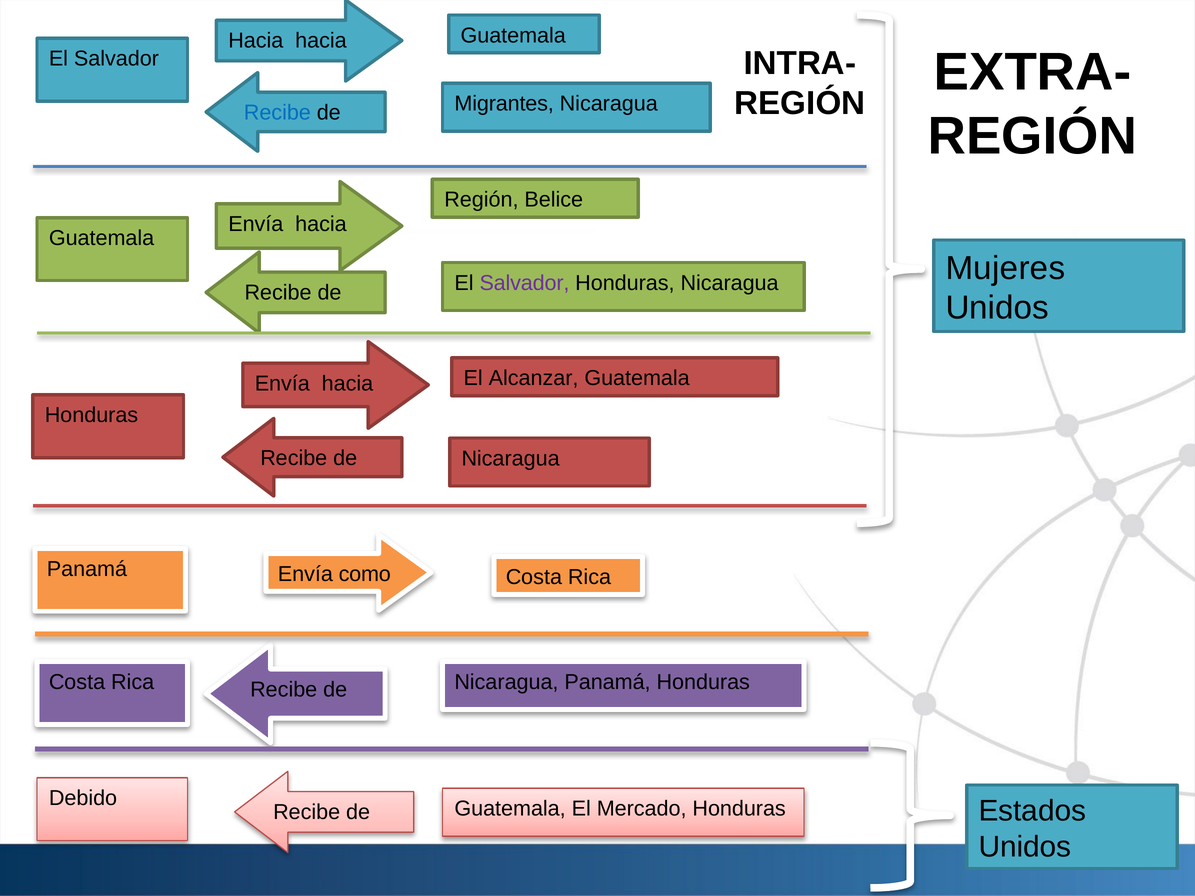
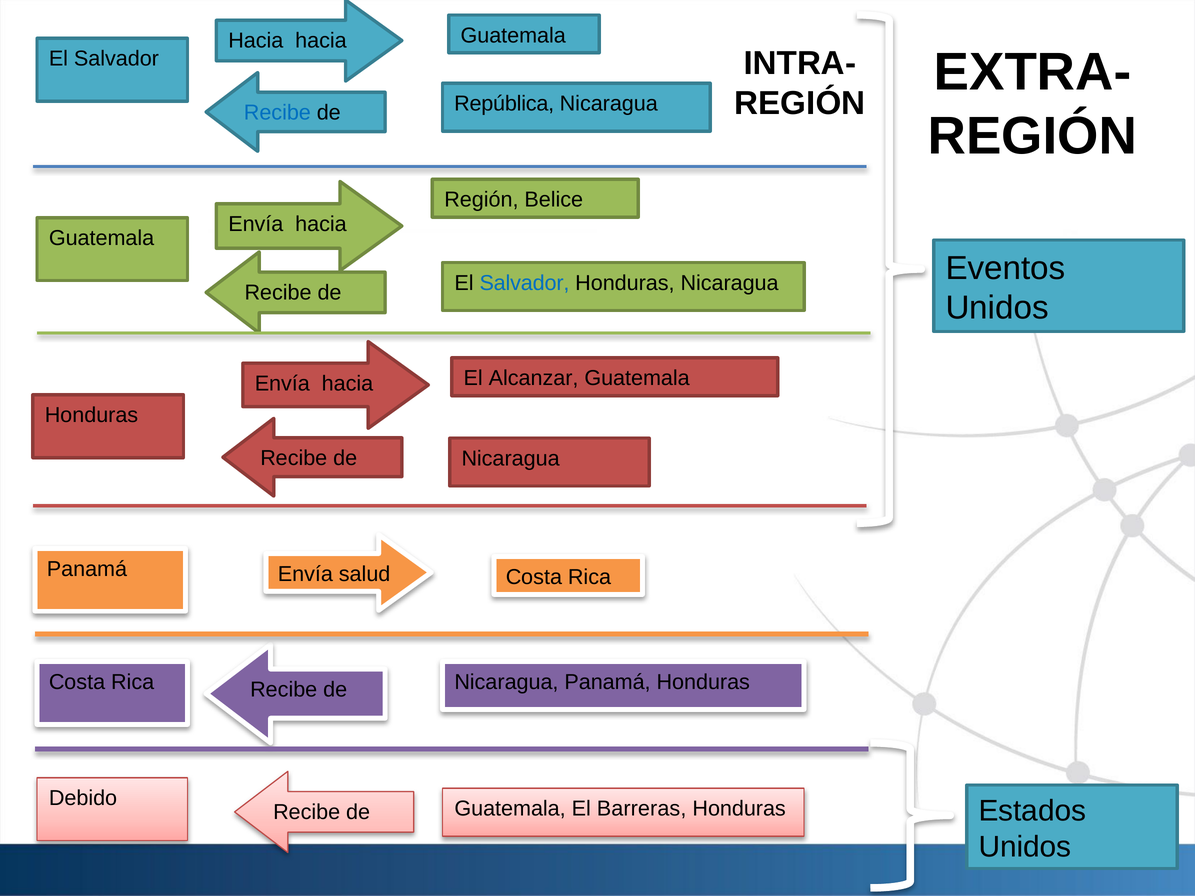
Migrantes: Migrantes -> República
Mujeres: Mujeres -> Eventos
Salvador at (524, 283) colour: purple -> blue
como: como -> salud
Mercado: Mercado -> Barreras
